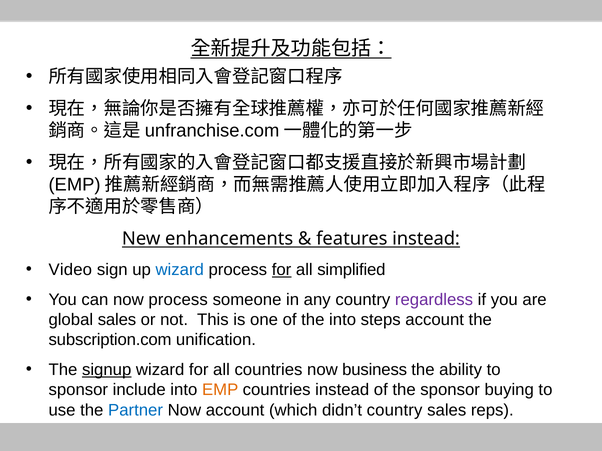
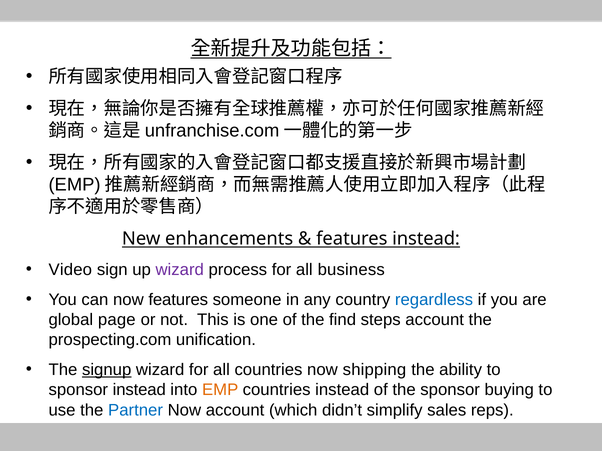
wizard at (180, 270) colour: blue -> purple
for at (282, 270) underline: present -> none
simplified: simplified -> business
now process: process -> features
regardless colour: purple -> blue
global sales: sales -> page
the into: into -> find
subscription.com: subscription.com -> prospecting.com
business: business -> shipping
sponsor include: include -> instead
didn’t country: country -> simplify
